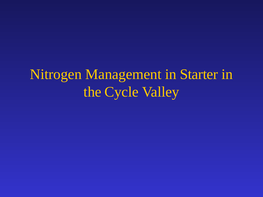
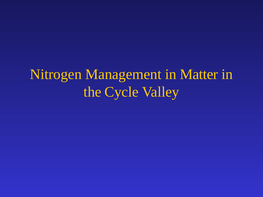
Starter: Starter -> Matter
